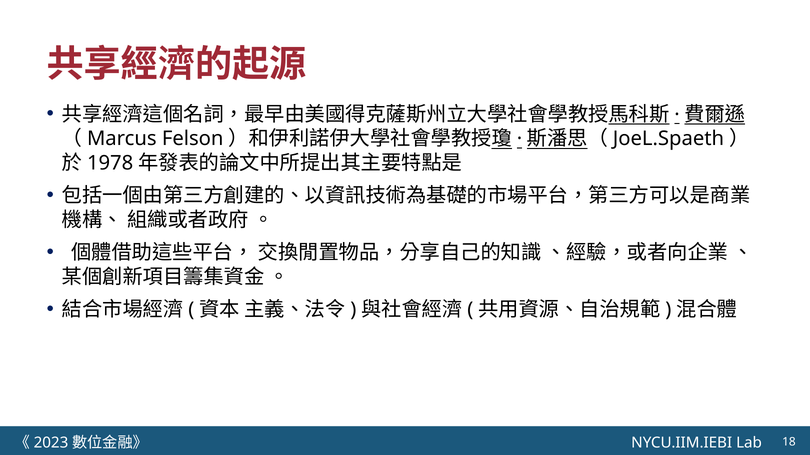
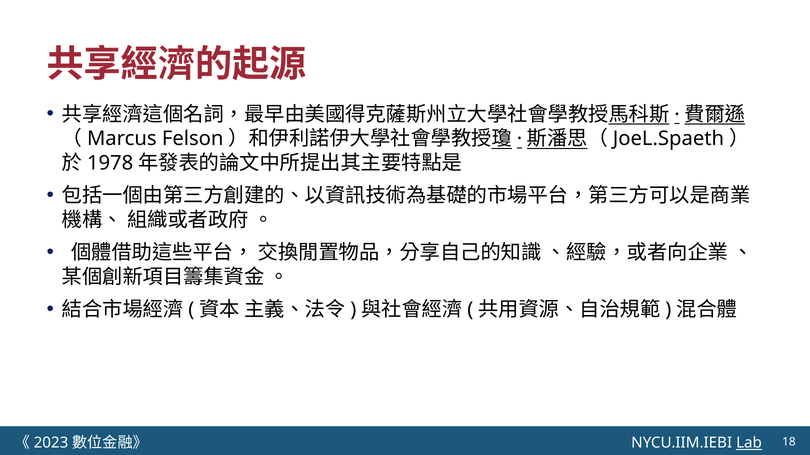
Lab underline: none -> present
